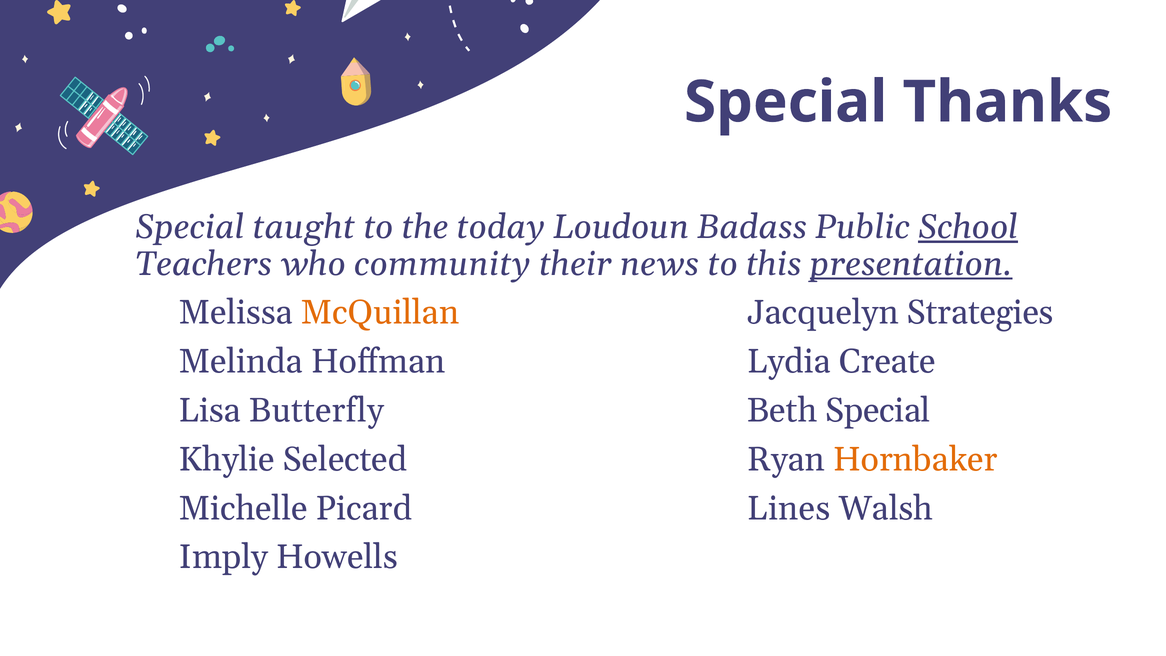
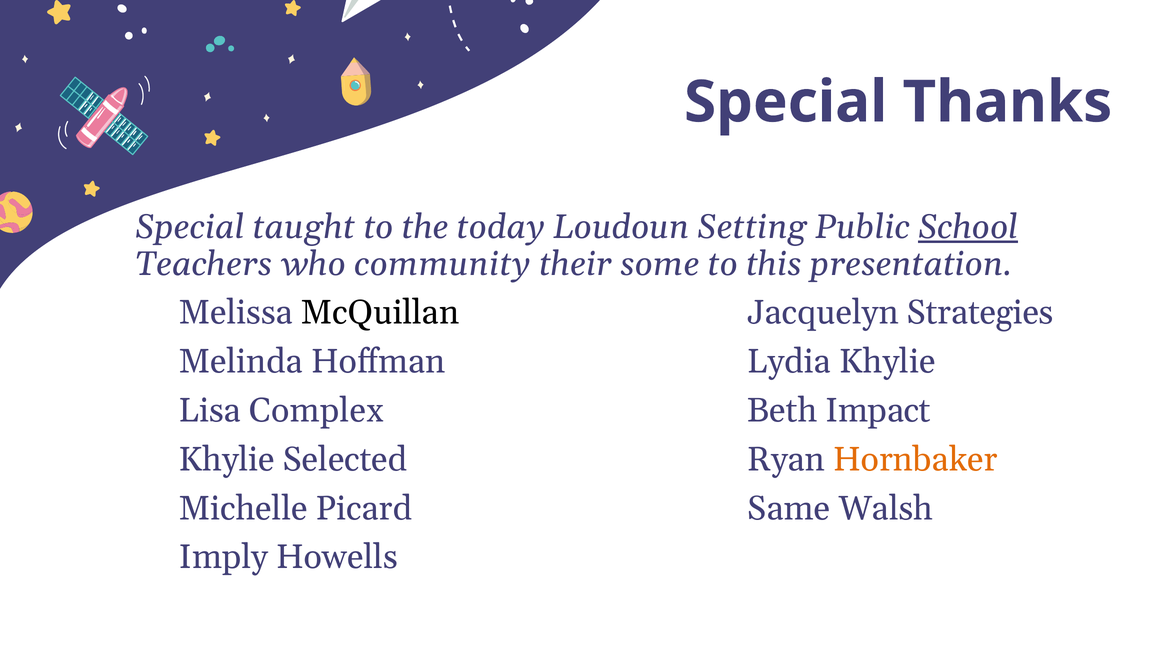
Badass: Badass -> Setting
news: news -> some
presentation underline: present -> none
McQuillan colour: orange -> black
Lydia Create: Create -> Khylie
Butterfly: Butterfly -> Complex
Beth Special: Special -> Impact
Lines: Lines -> Same
